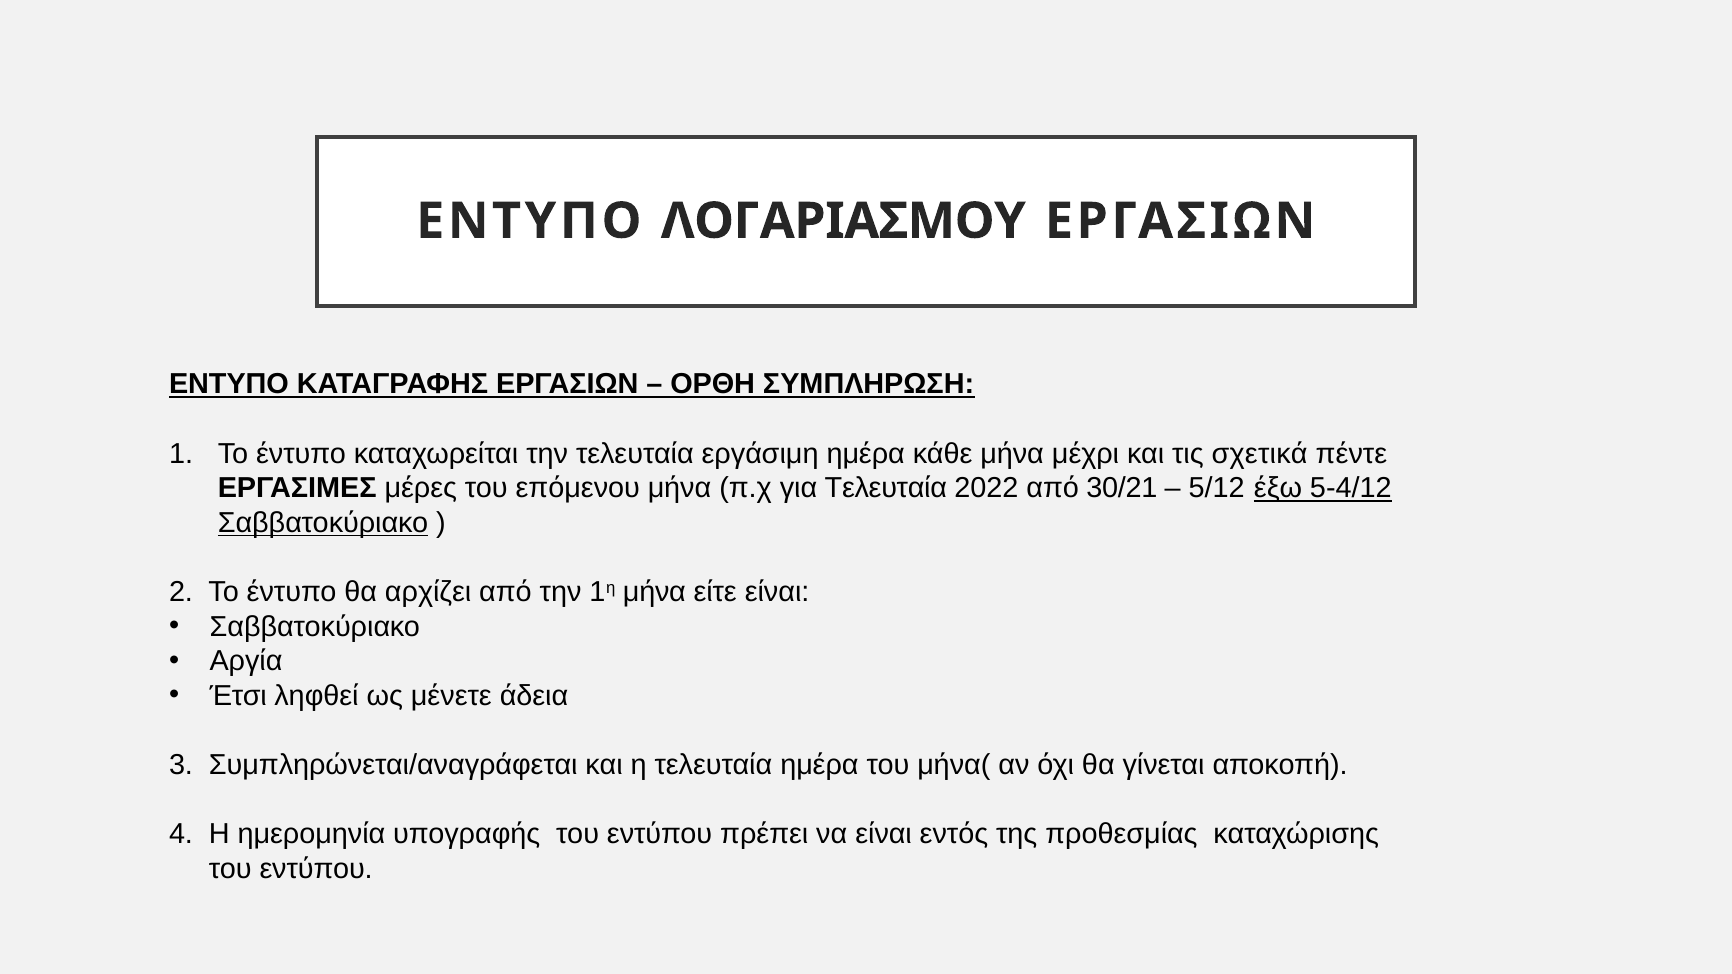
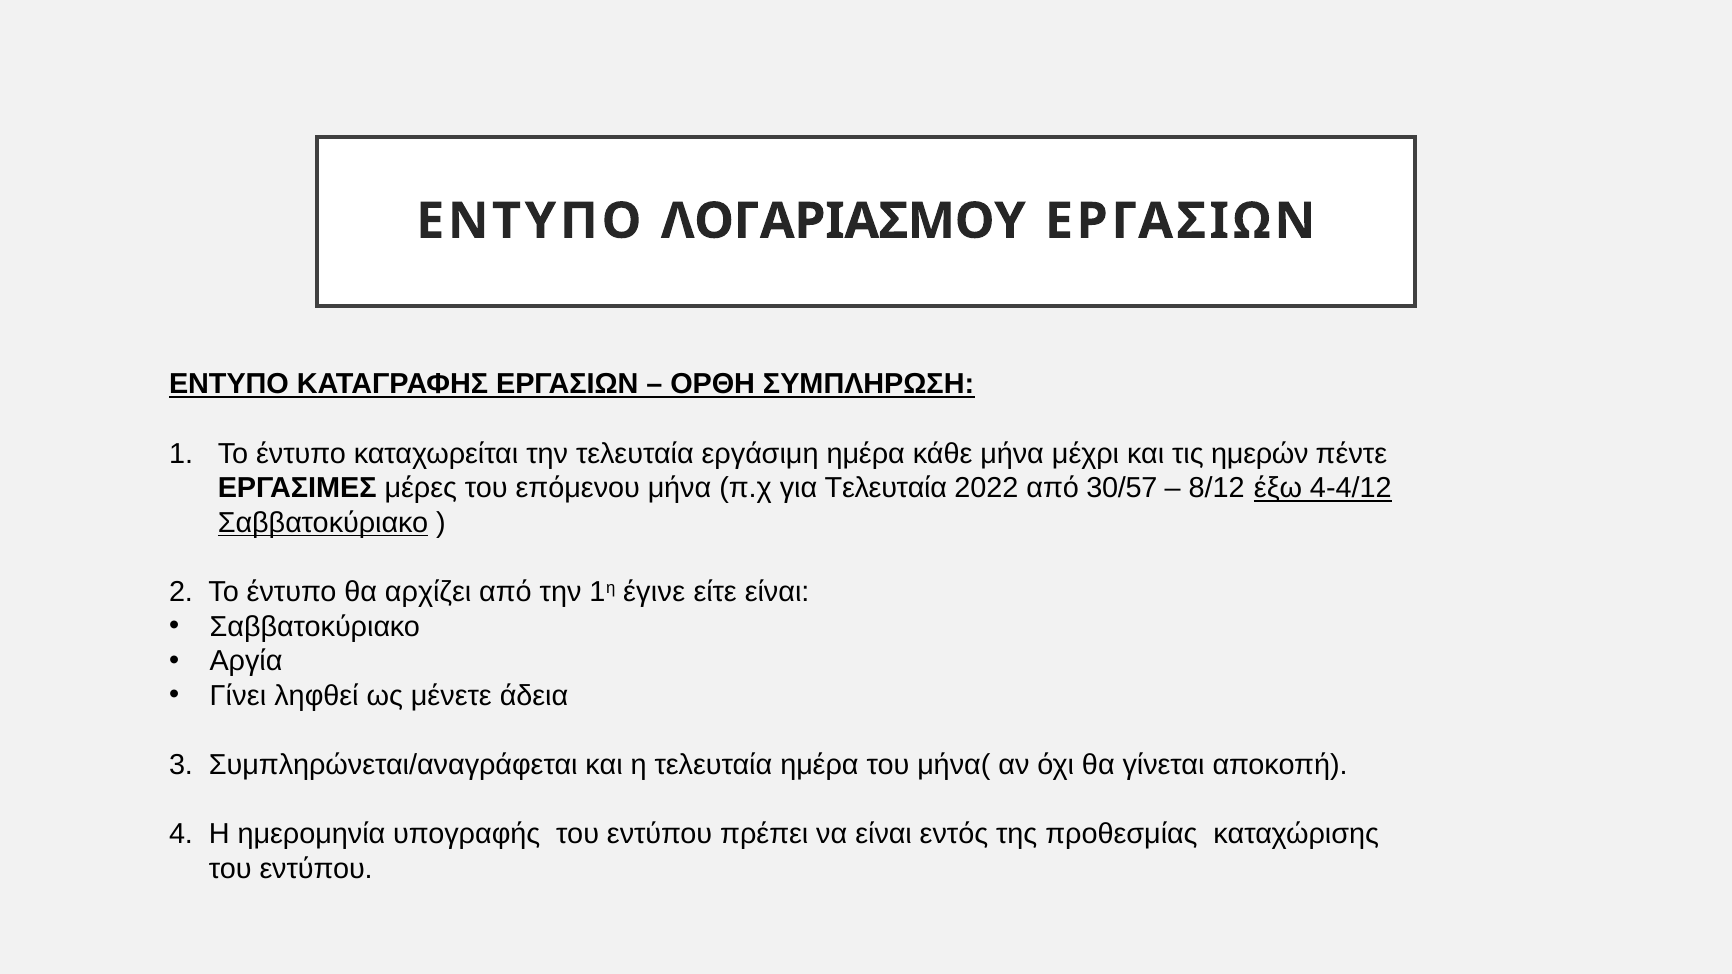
σχετικά: σχετικά -> ημερών
30/21: 30/21 -> 30/57
5/12: 5/12 -> 8/12
5-4/12: 5-4/12 -> 4-4/12
1η μήνα: μήνα -> έγινε
Έτσι: Έτσι -> Γίνει
